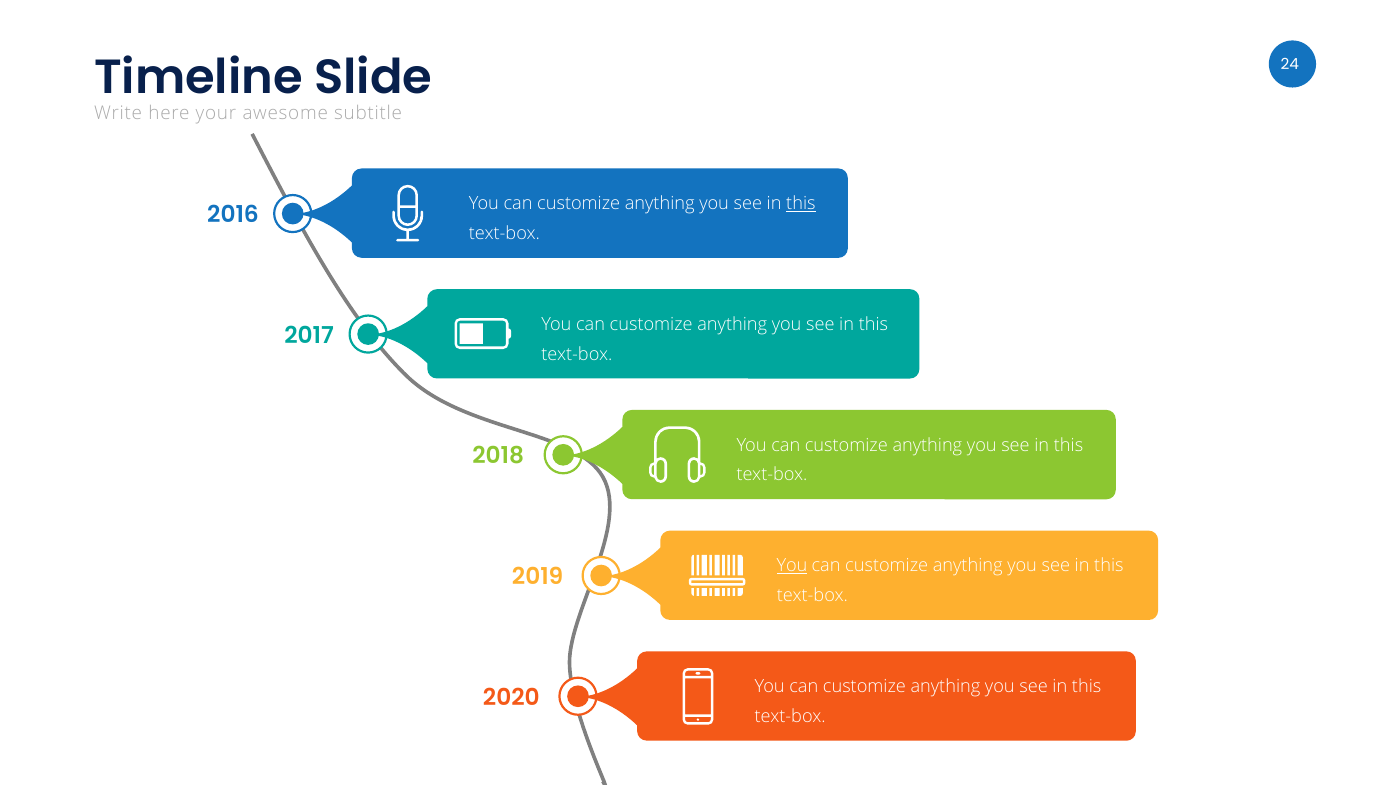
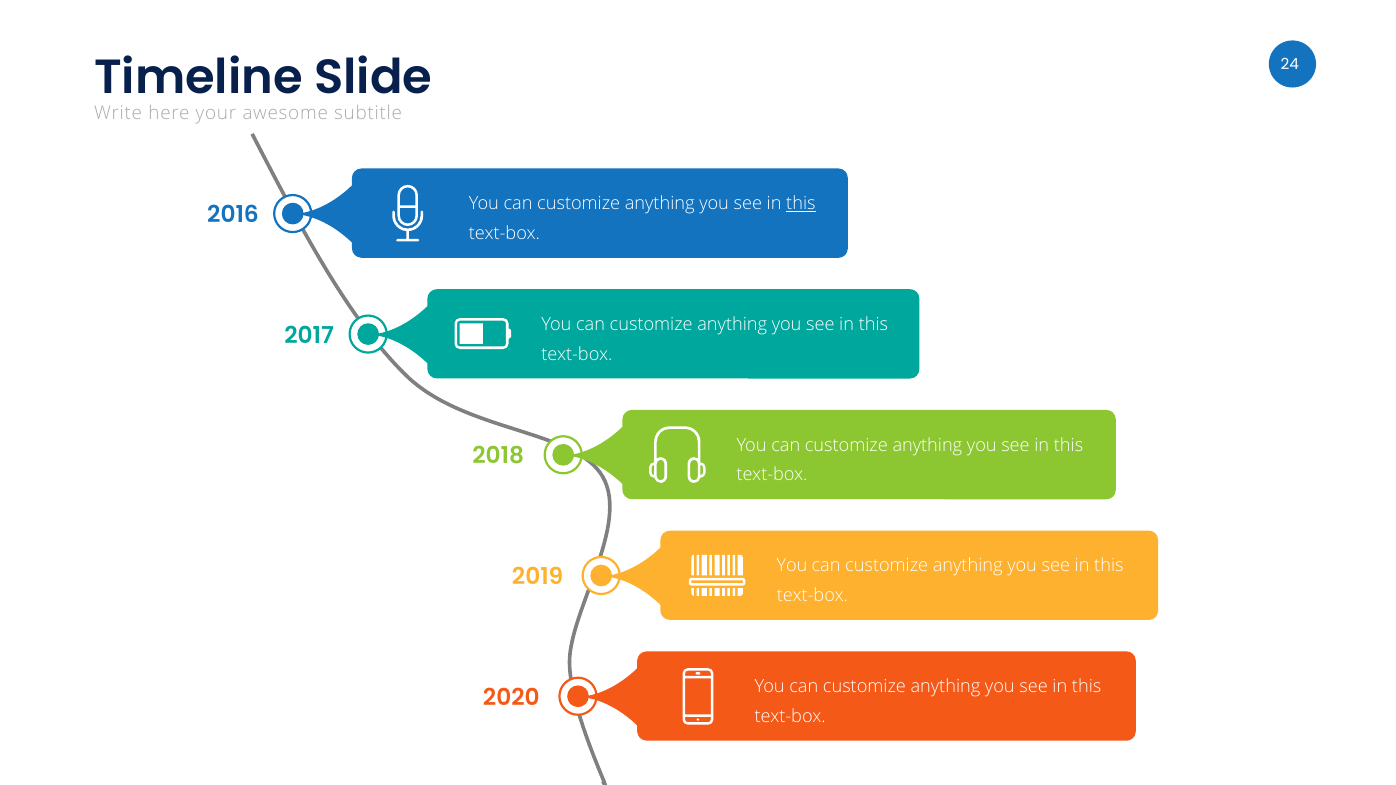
You at (792, 566) underline: present -> none
